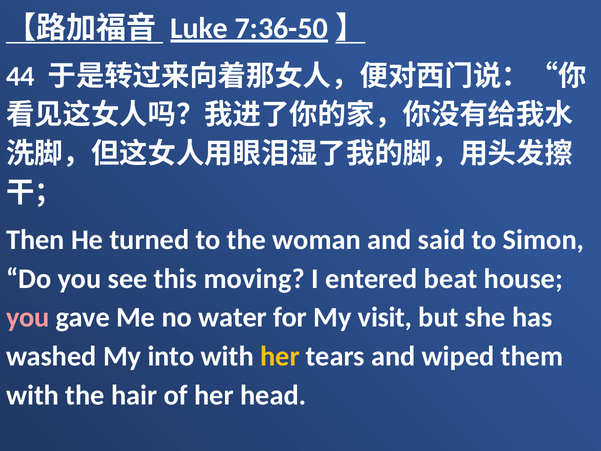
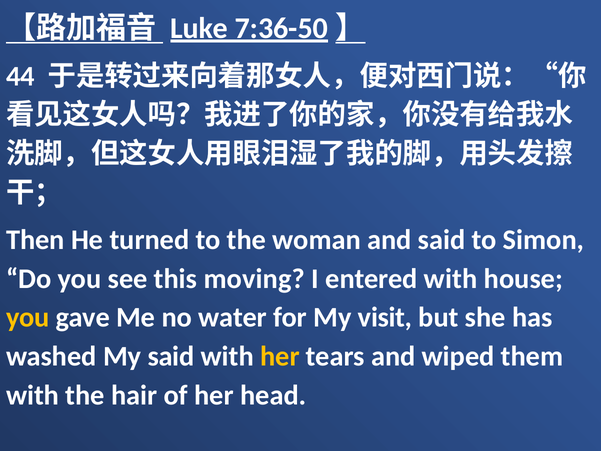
entered beat: beat -> with
you at (28, 317) colour: pink -> yellow
My into: into -> said
